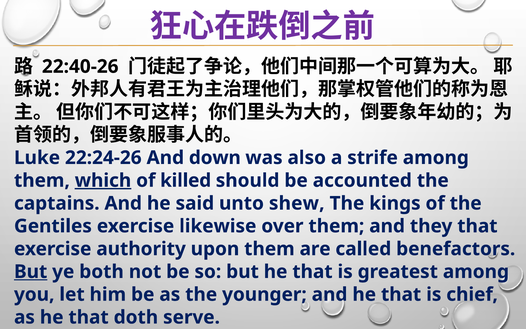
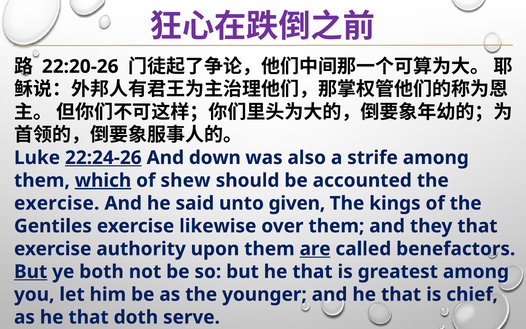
22:40-26: 22:40-26 -> 22:20-26
22:24-26 underline: none -> present
killed: killed -> shew
captains at (57, 203): captains -> exercise
shew: shew -> given
are underline: none -> present
